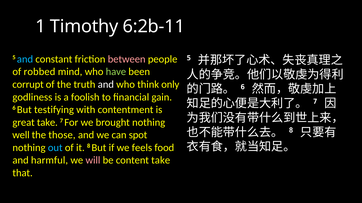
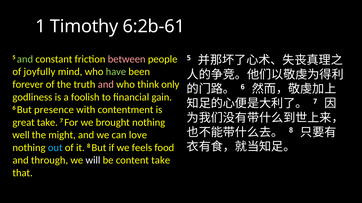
6:2b-11: 6:2b-11 -> 6:2b-61
and at (25, 59) colour: light blue -> light green
robbed: robbed -> joyfully
corrupt: corrupt -> forever
and at (106, 85) colour: white -> pink
testifying: testifying -> presence
those: those -> might
spot: spot -> love
harmful: harmful -> through
will colour: pink -> white
